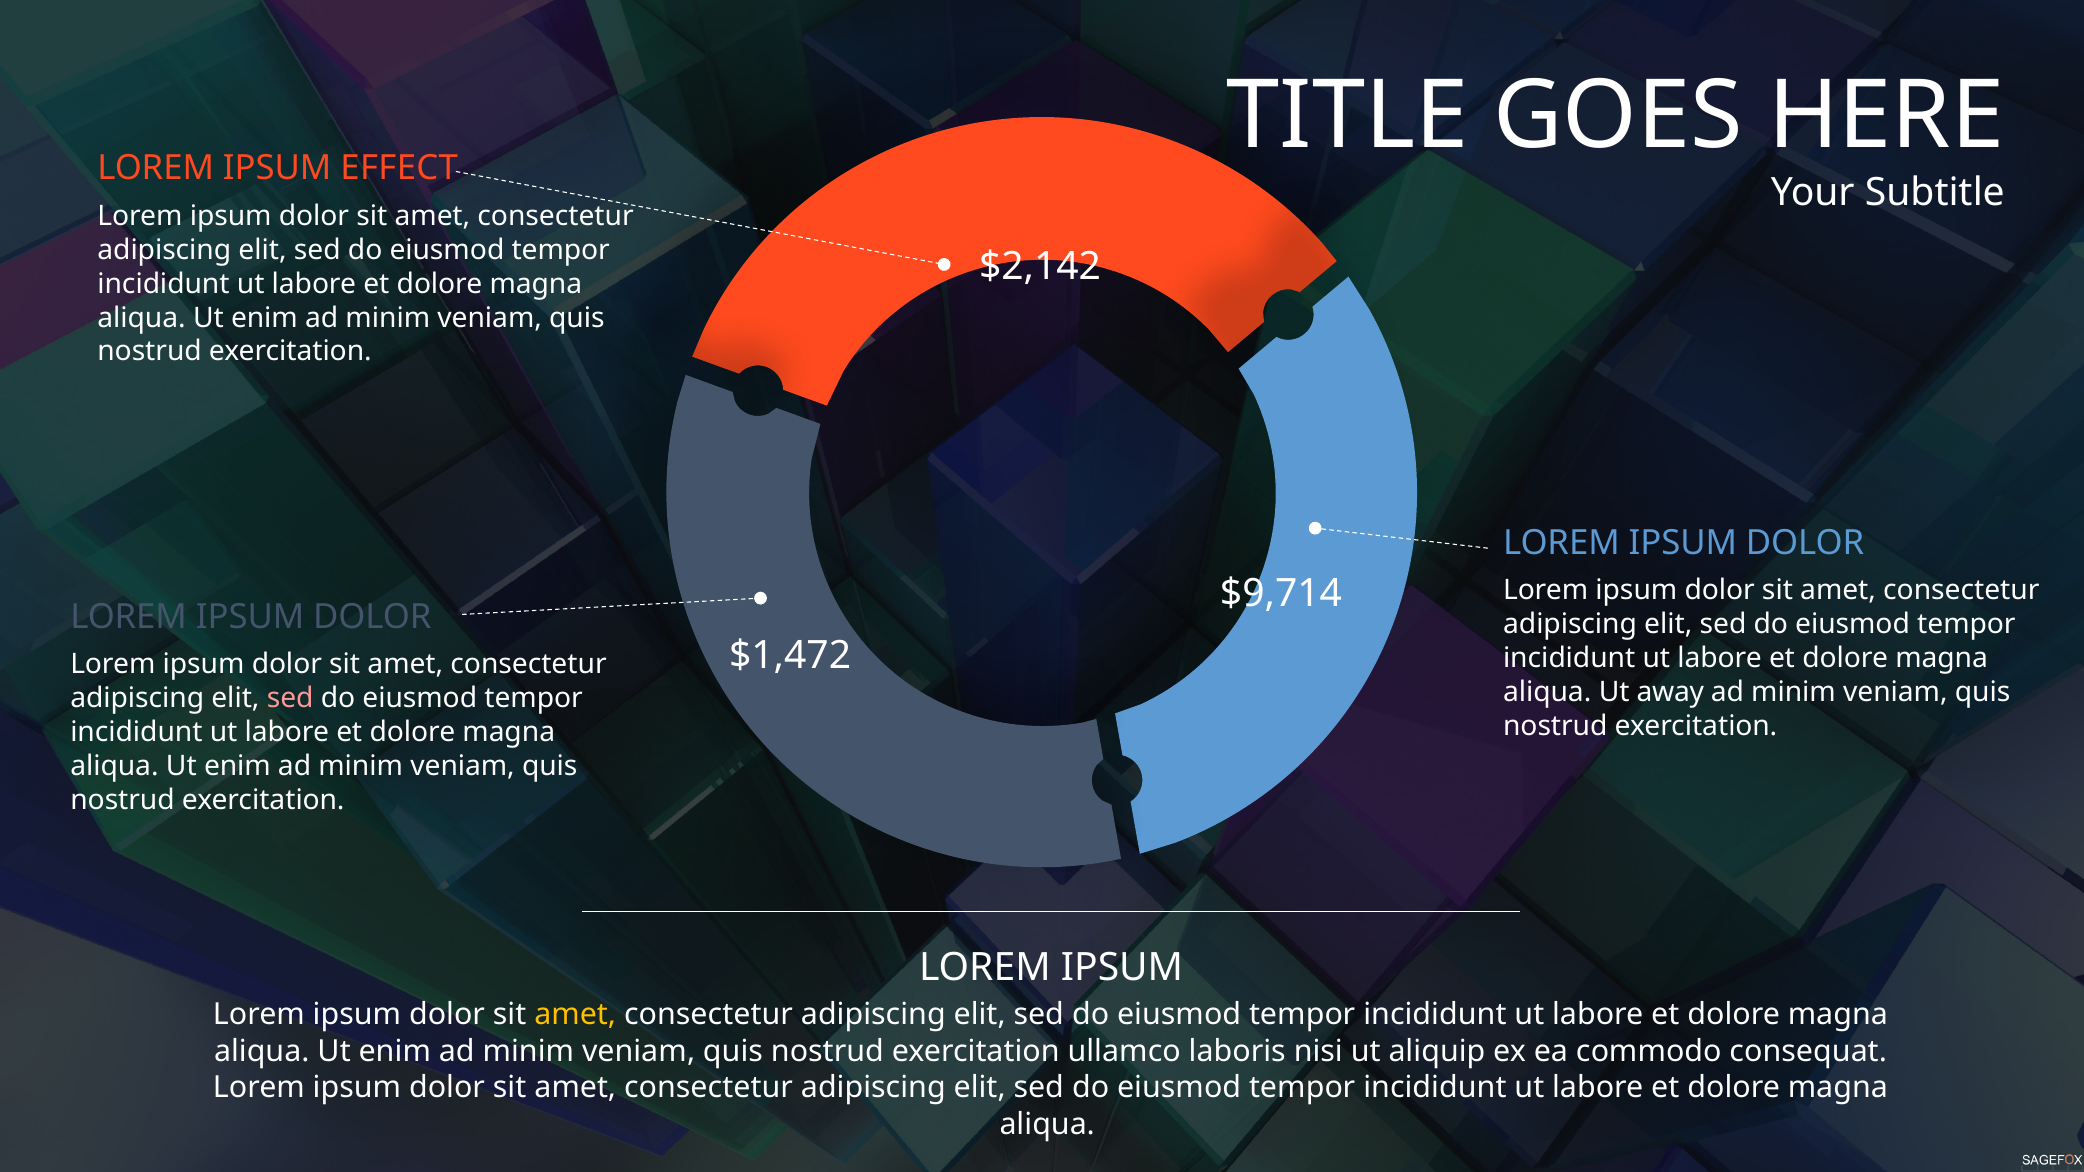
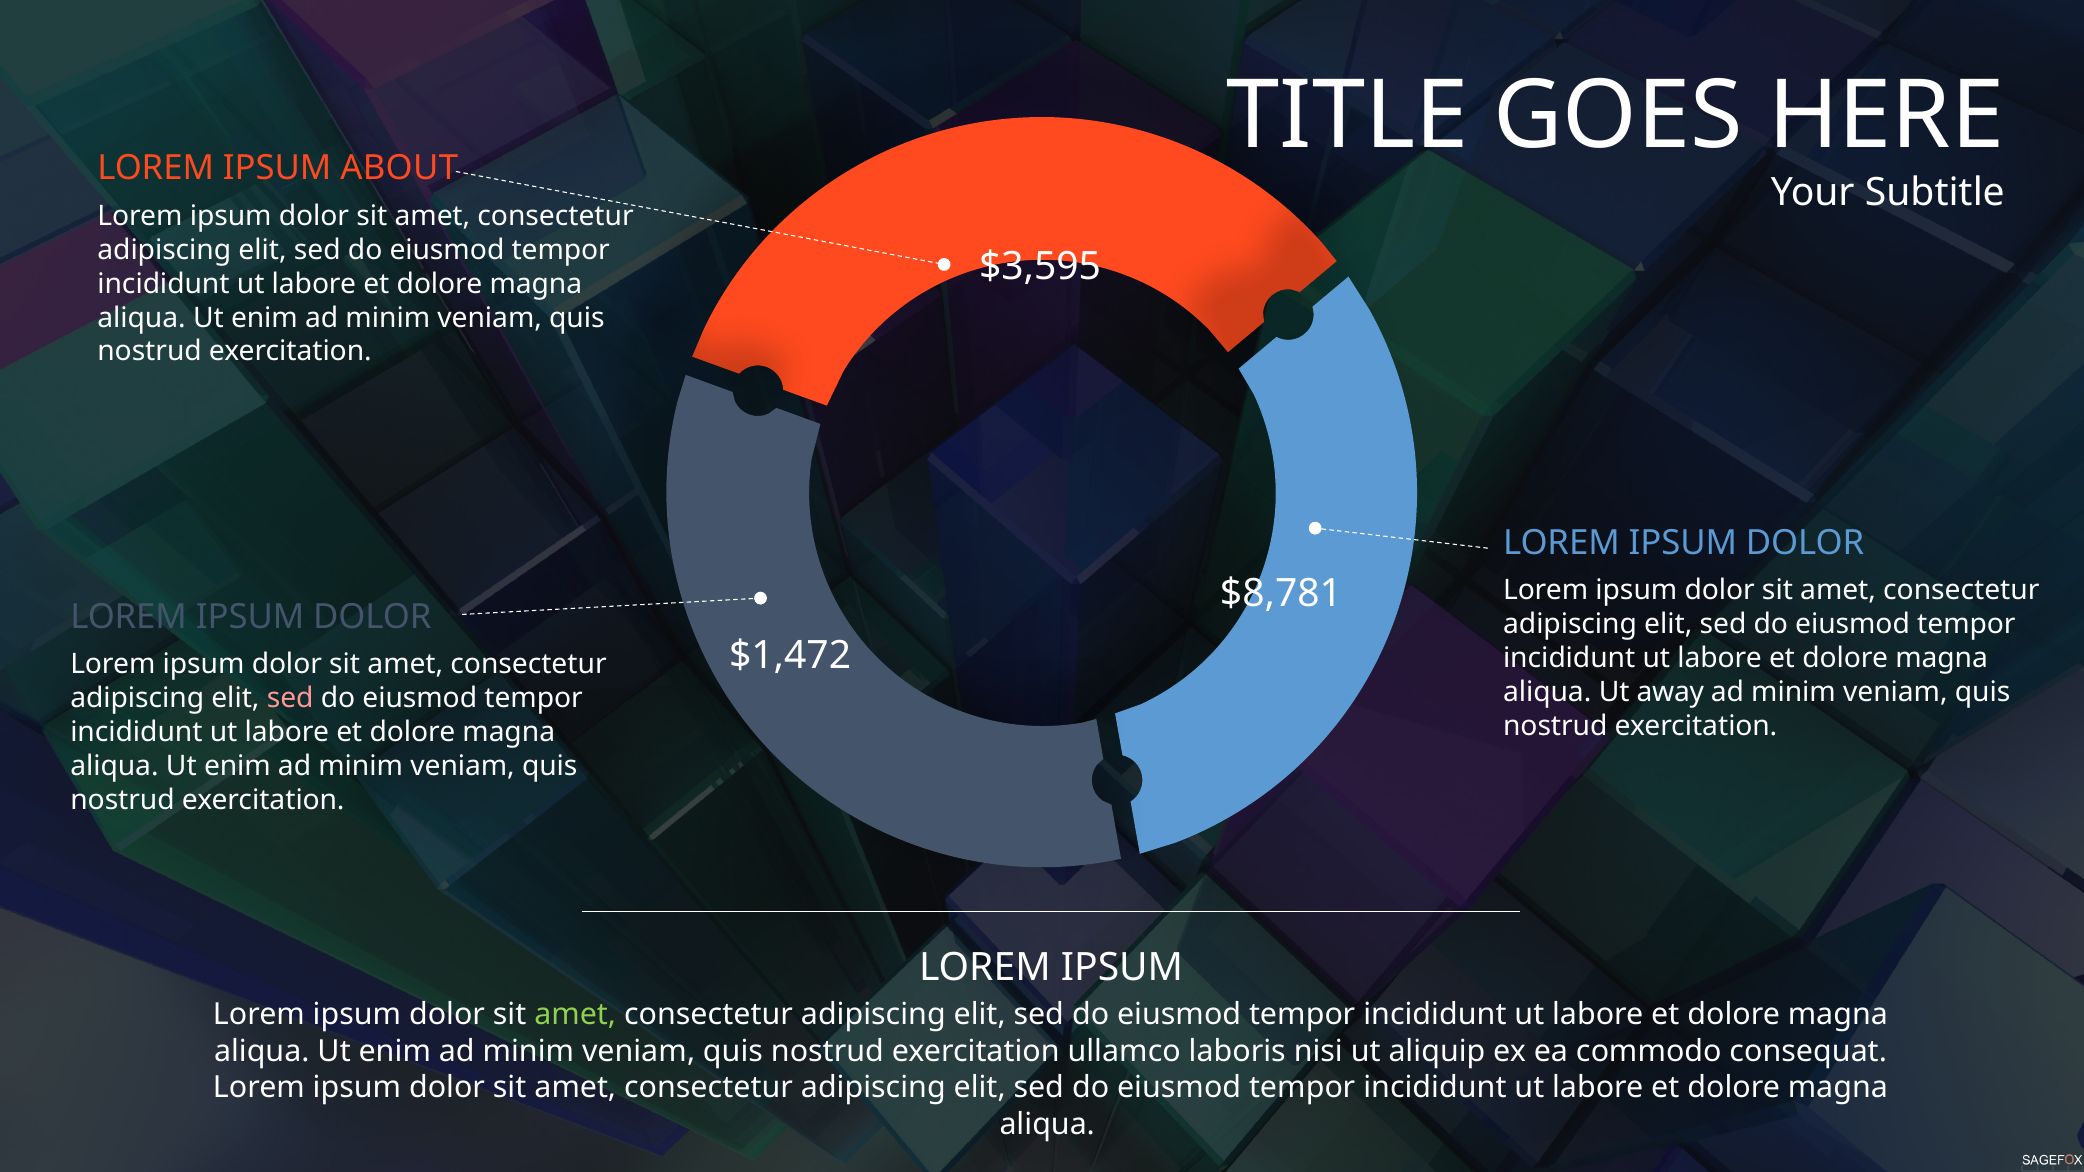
EFFECT: EFFECT -> ABOUT
$2,142: $2,142 -> $3,595
$9,714: $9,714 -> $8,781
amet at (575, 1015) colour: yellow -> light green
